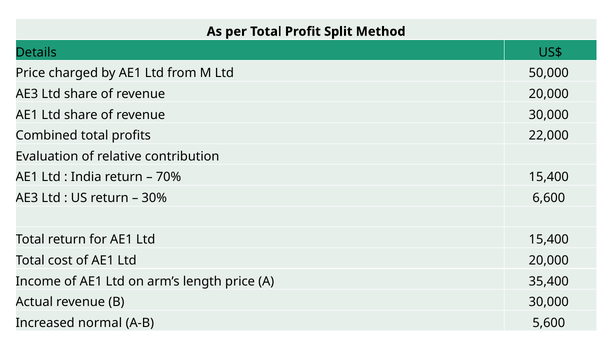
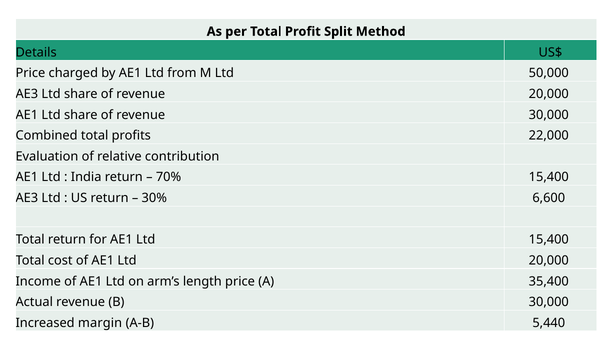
normal: normal -> margin
5,600: 5,600 -> 5,440
